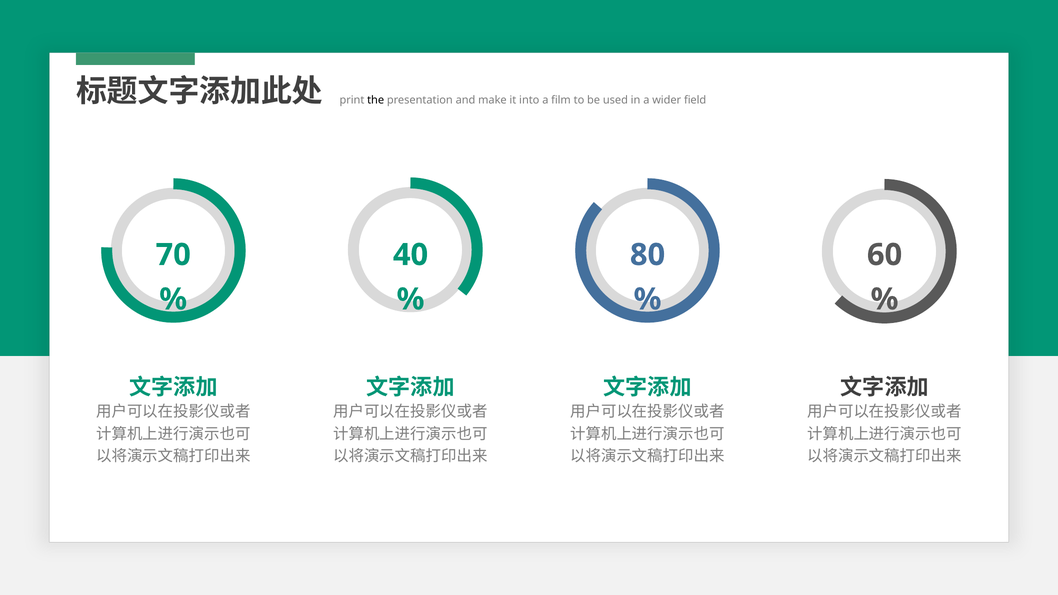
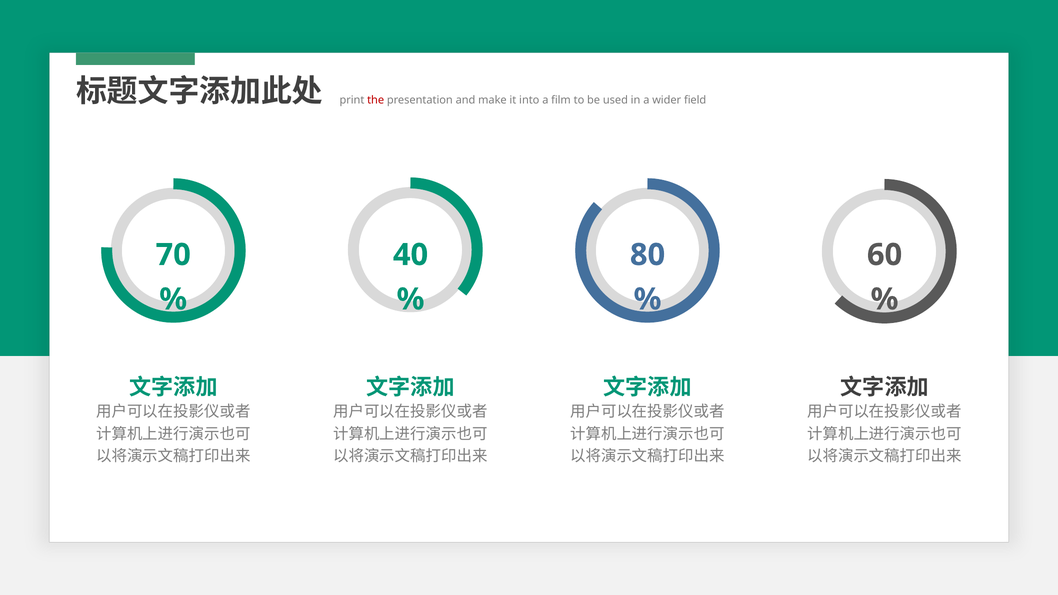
the colour: black -> red
